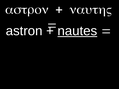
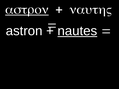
astron at (27, 9) underline: none -> present
